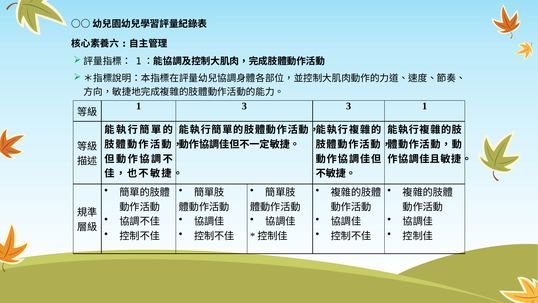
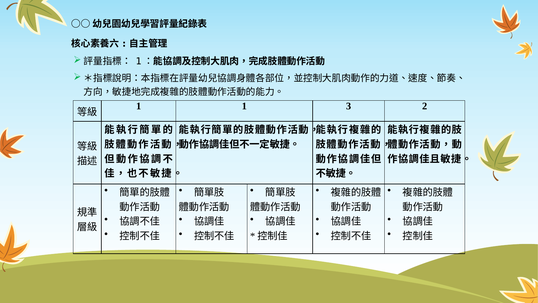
1 3: 3 -> 1
3 1: 1 -> 2
